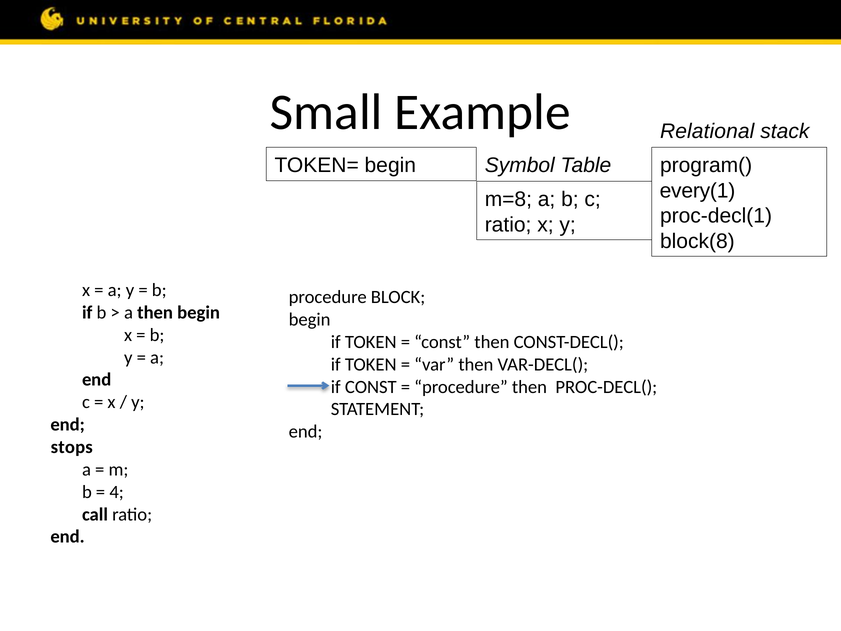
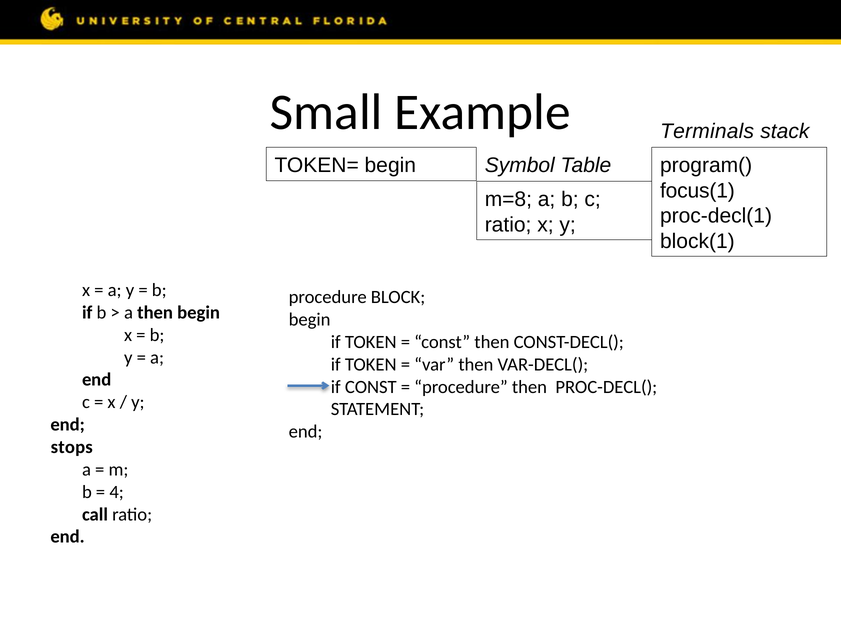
Relational: Relational -> Terminals
every(1: every(1 -> focus(1
block(8: block(8 -> block(1
